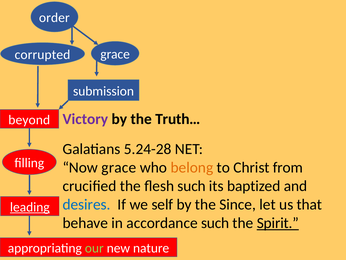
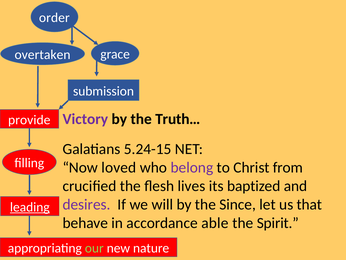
corrupted: corrupted -> overtaken
beyond: beyond -> provide
5.24-28: 5.24-28 -> 5.24-15
Now grace: grace -> loved
belong colour: orange -> purple
flesh such: such -> lives
desires colour: blue -> purple
self: self -> will
accordance such: such -> able
Spirit underline: present -> none
